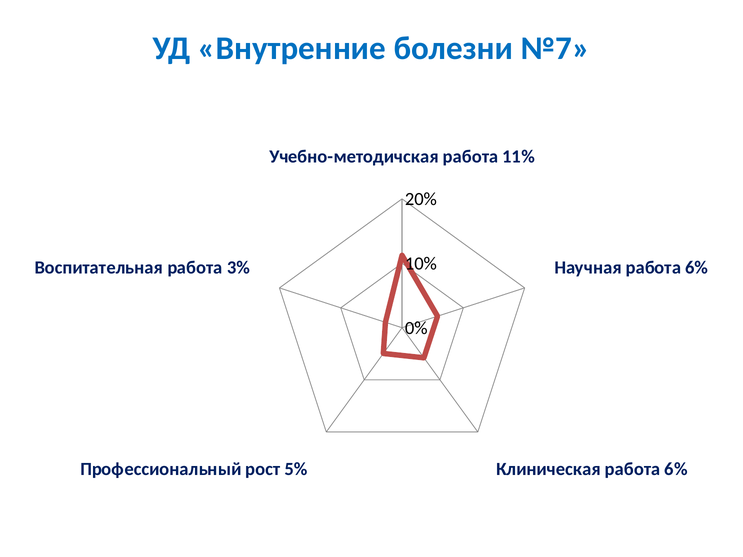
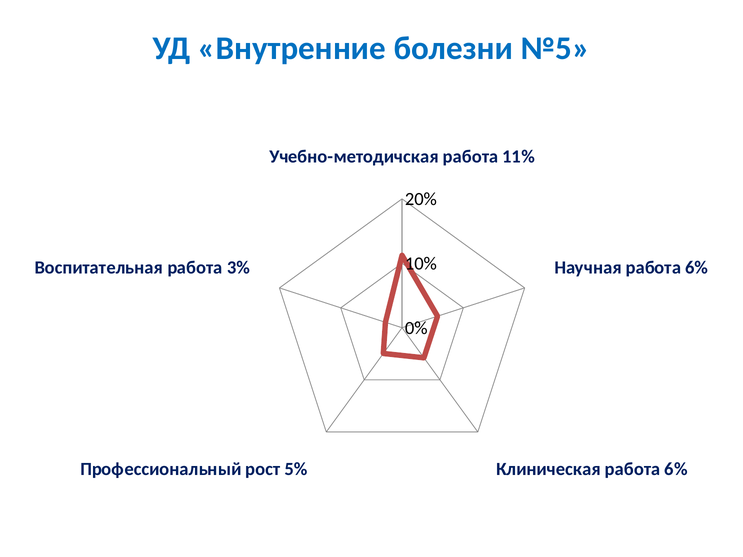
№7: №7 -> №5
